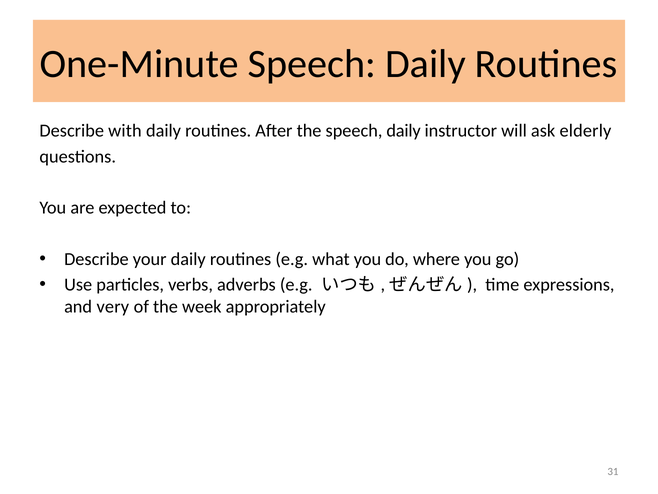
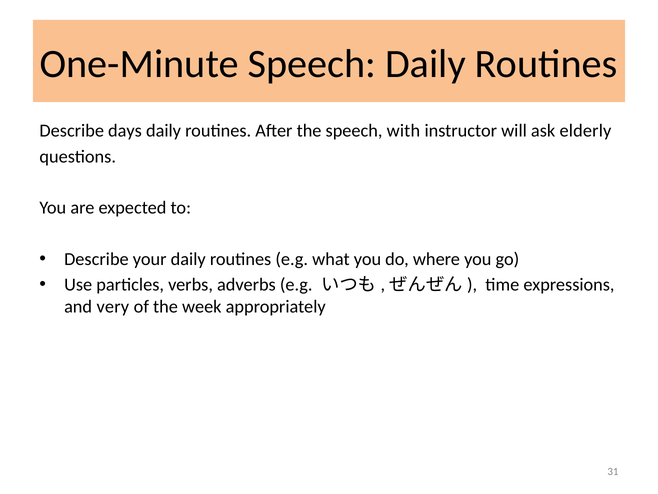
with: with -> days
the speech daily: daily -> with
